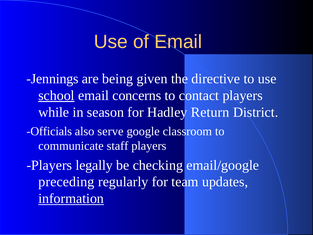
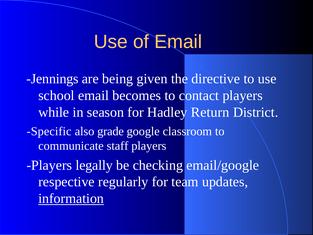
school underline: present -> none
concerns: concerns -> becomes
Officials: Officials -> Specific
serve: serve -> grade
preceding: preceding -> respective
